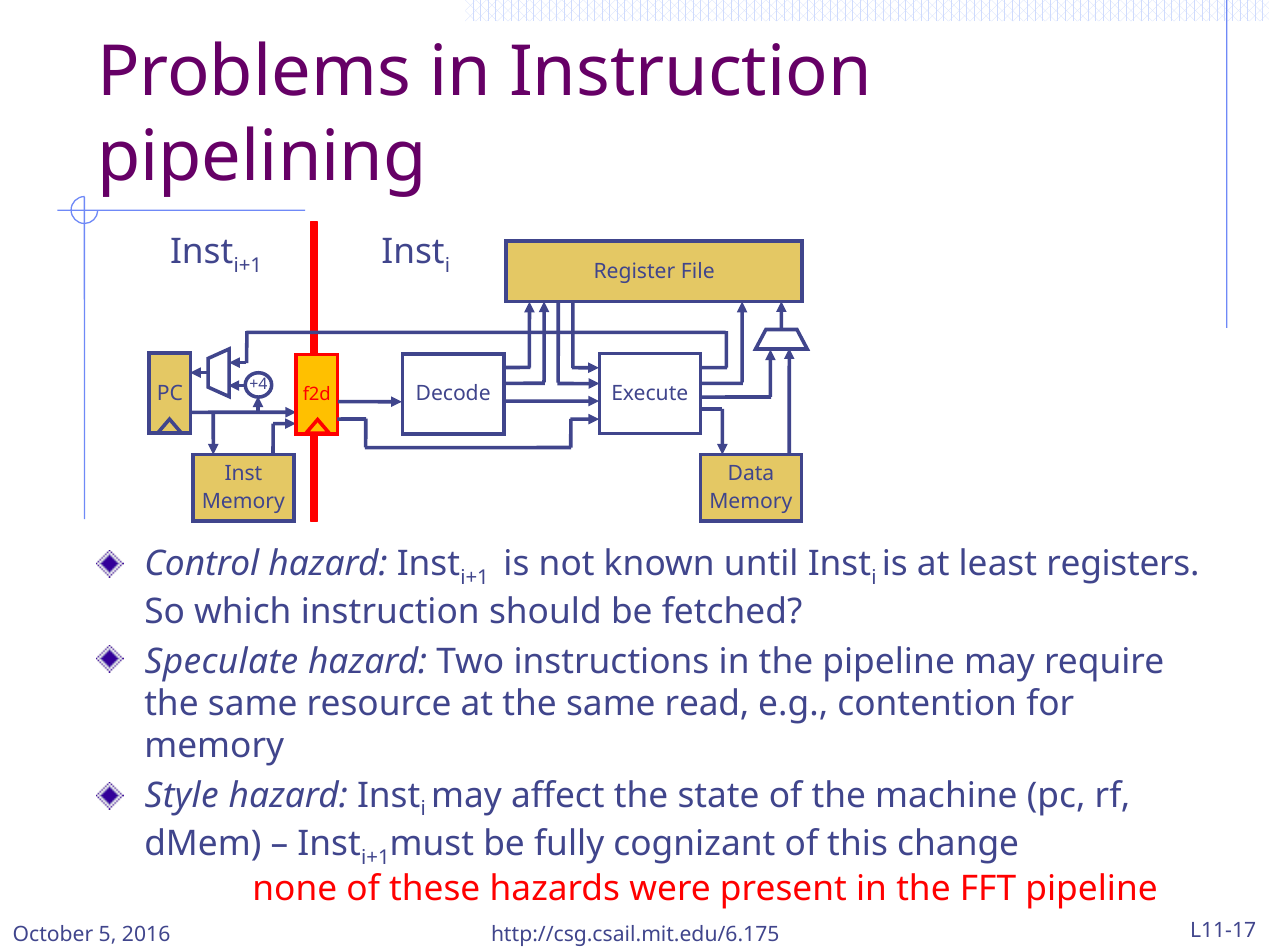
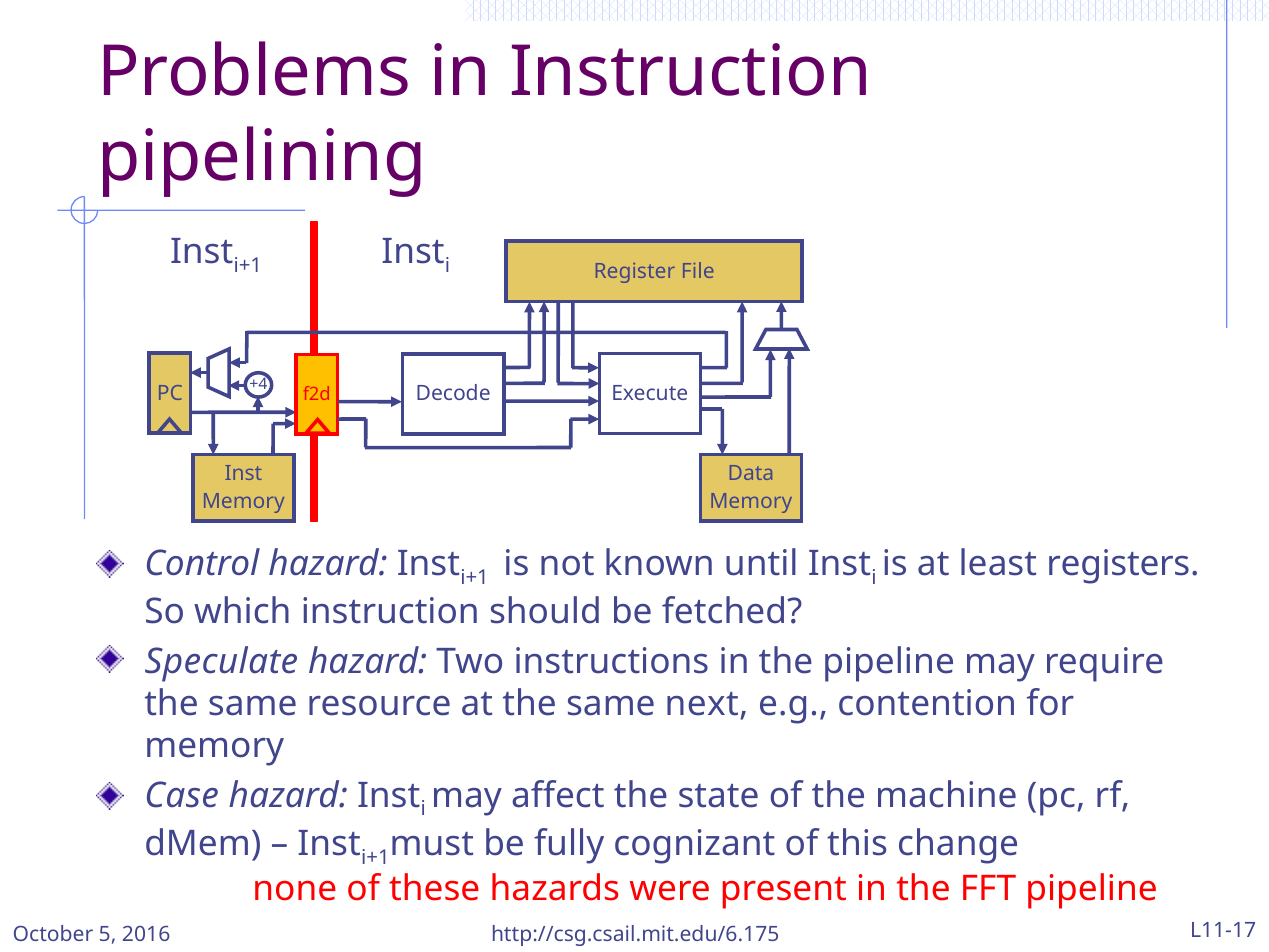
read: read -> next
Style: Style -> Case
